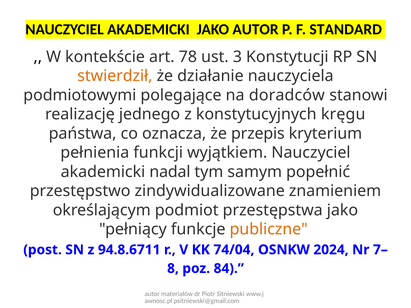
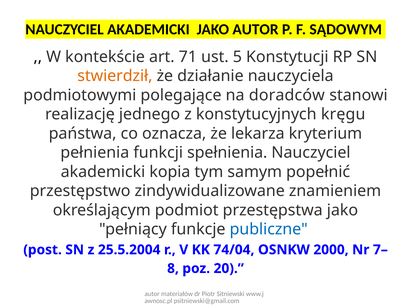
STANDARD: STANDARD -> SĄDOWYM
78: 78 -> 71
3: 3 -> 5
przepis: przepis -> lekarza
wyjątkiem: wyjątkiem -> spełnienia
nadal: nadal -> kopia
publiczne colour: orange -> blue
94.8.6711: 94.8.6711 -> 25.5.2004
2024: 2024 -> 2000
84: 84 -> 20
